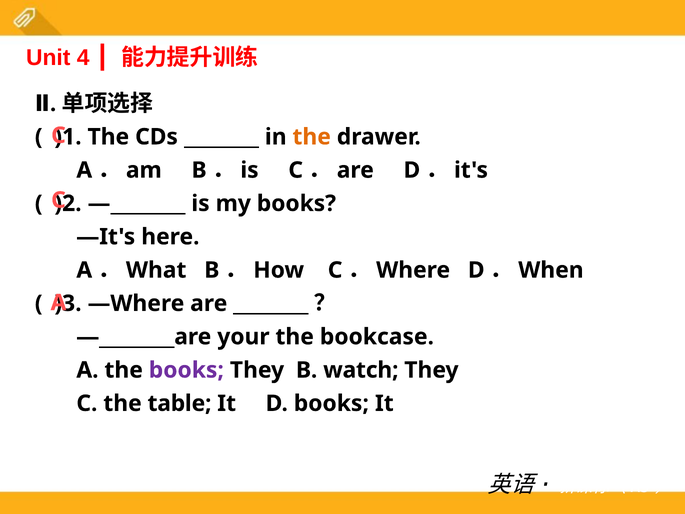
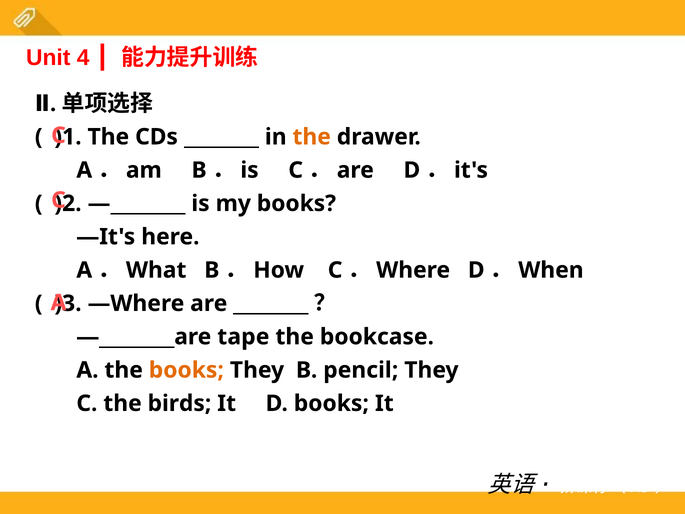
your: your -> tape
books at (186, 370) colour: purple -> orange
watch: watch -> pencil
table: table -> birds
